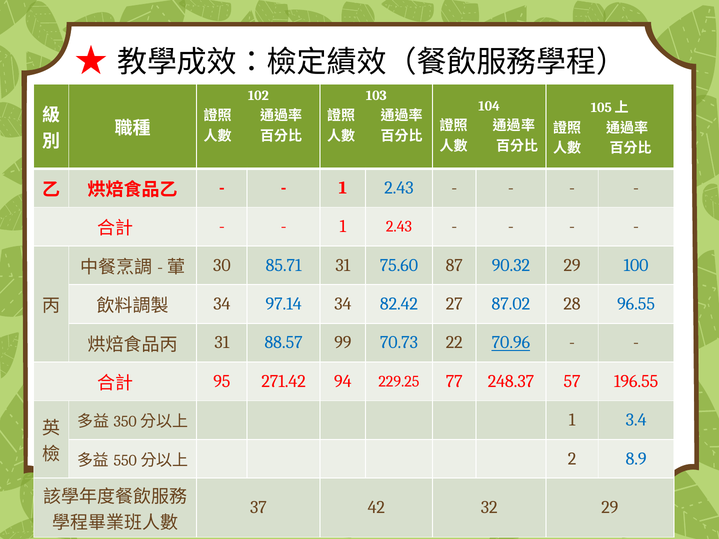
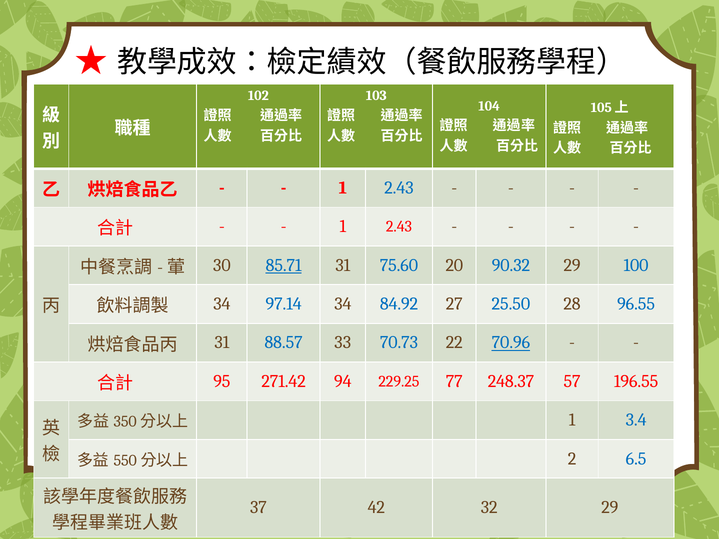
85.71 underline: none -> present
87: 87 -> 20
82.42: 82.42 -> 84.92
87.02: 87.02 -> 25.50
99: 99 -> 33
8.9: 8.9 -> 6.5
